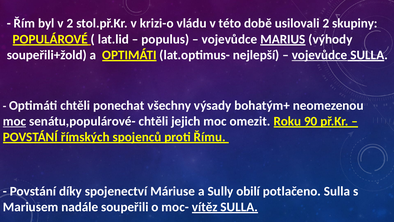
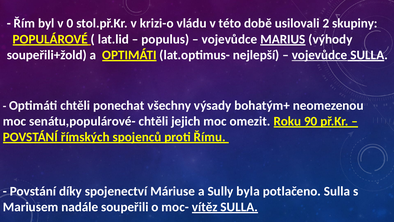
v 2: 2 -> 0
moc at (15, 121) underline: present -> none
obilí: obilí -> byla
